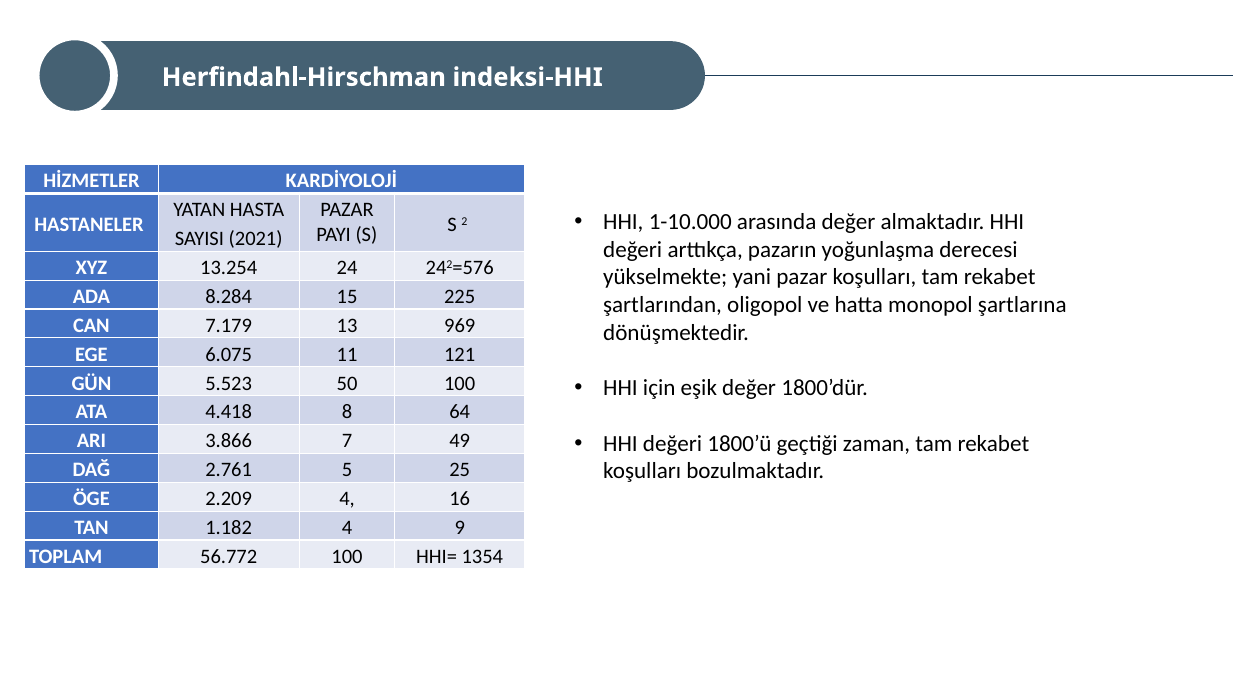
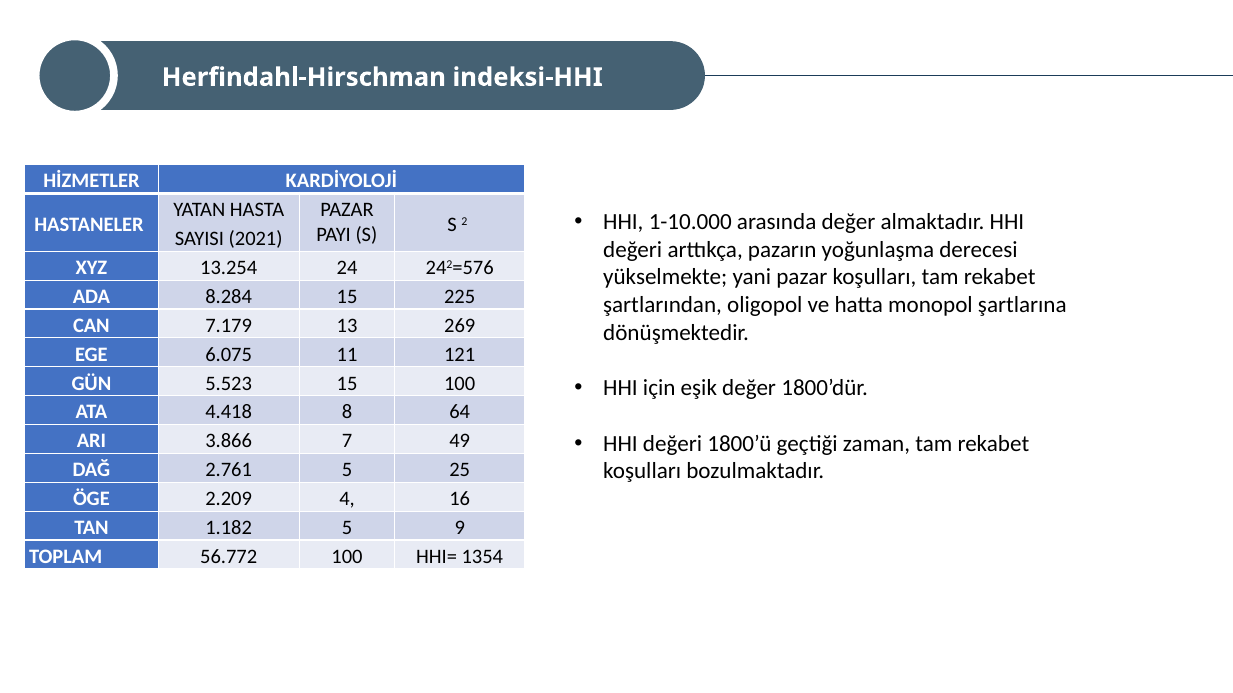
969: 969 -> 269
5.523 50: 50 -> 15
1.182 4: 4 -> 5
